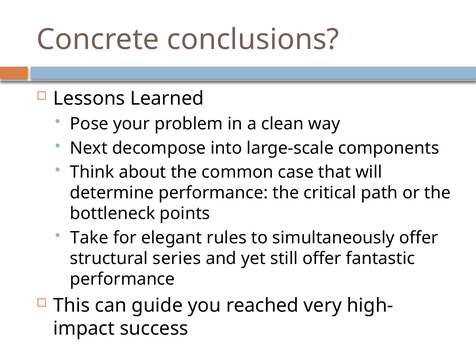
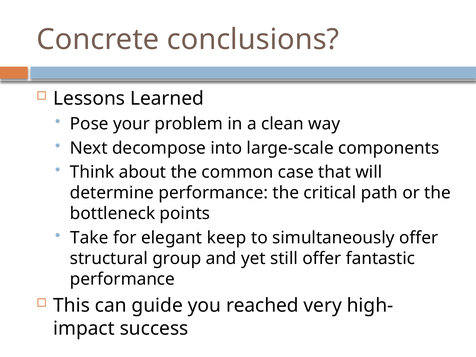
rules: rules -> keep
series: series -> group
